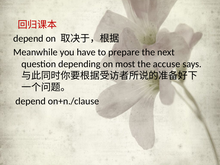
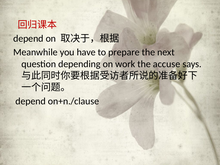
most: most -> work
